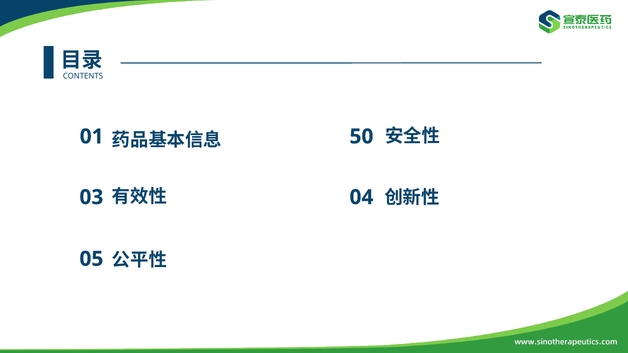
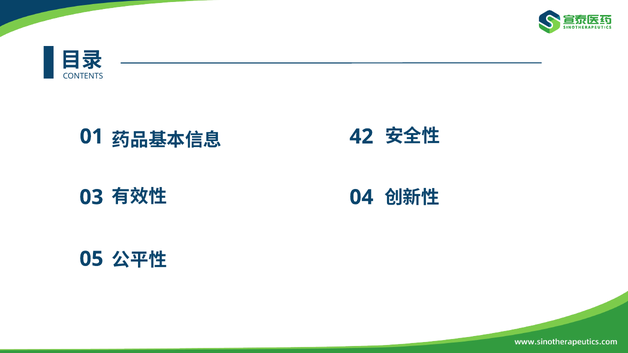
50: 50 -> 42
